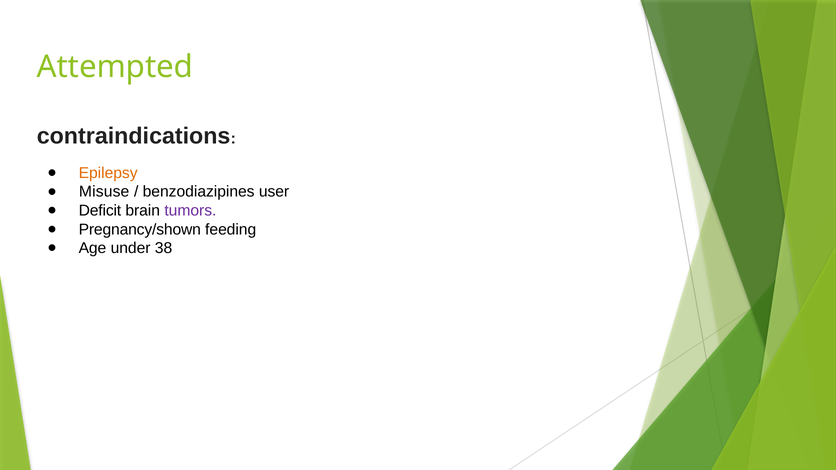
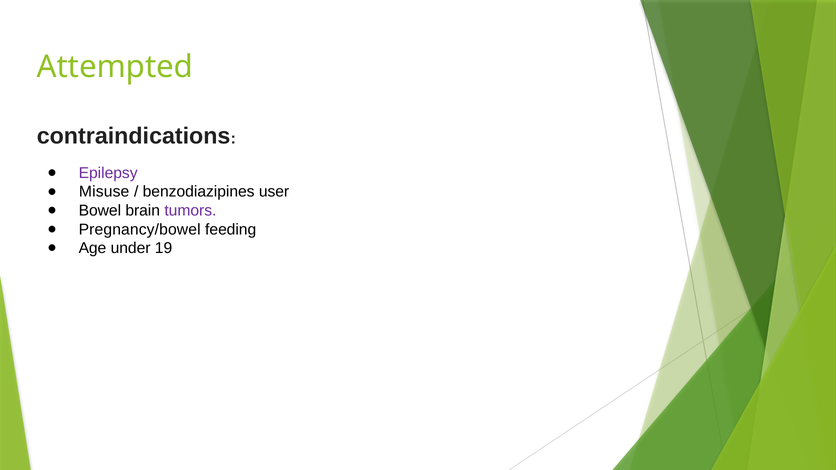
Epilepsy colour: orange -> purple
Deficit: Deficit -> Bowel
Pregnancy/shown: Pregnancy/shown -> Pregnancy/bowel
38: 38 -> 19
